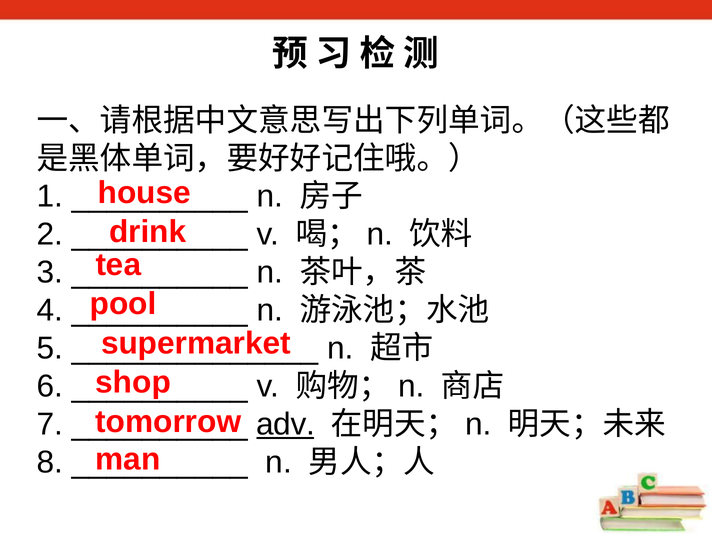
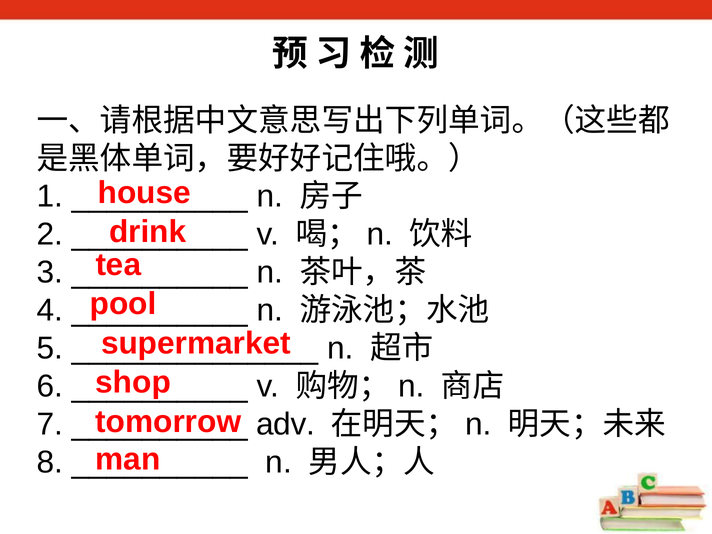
adv underline: present -> none
